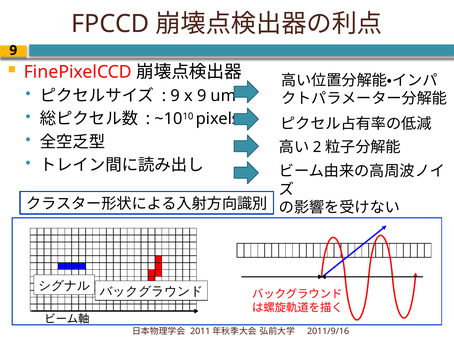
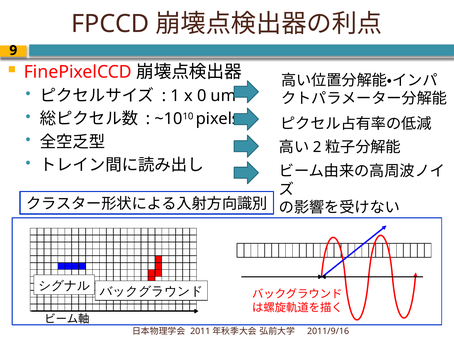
9 at (175, 96): 9 -> 1
x 9: 9 -> 0
